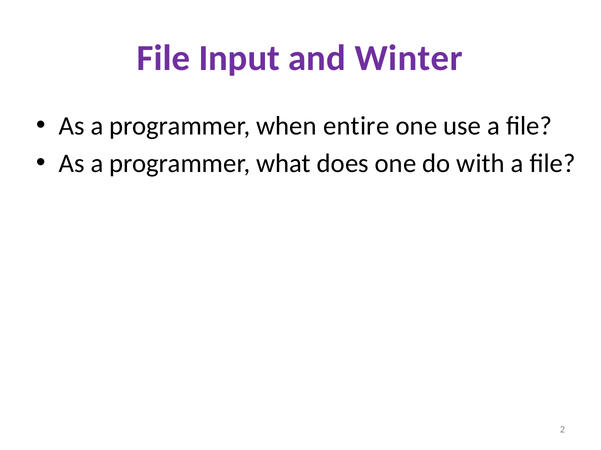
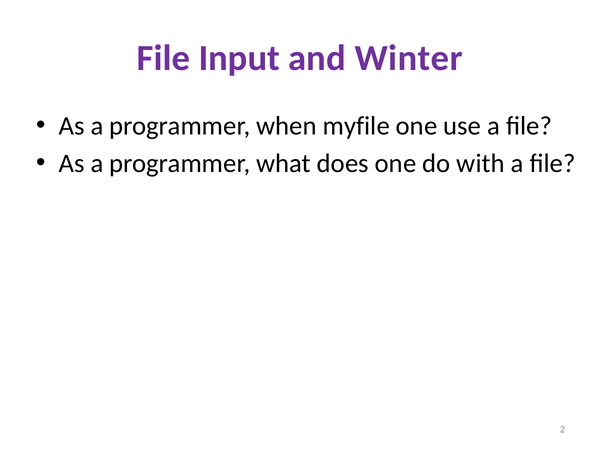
entire: entire -> myfile
